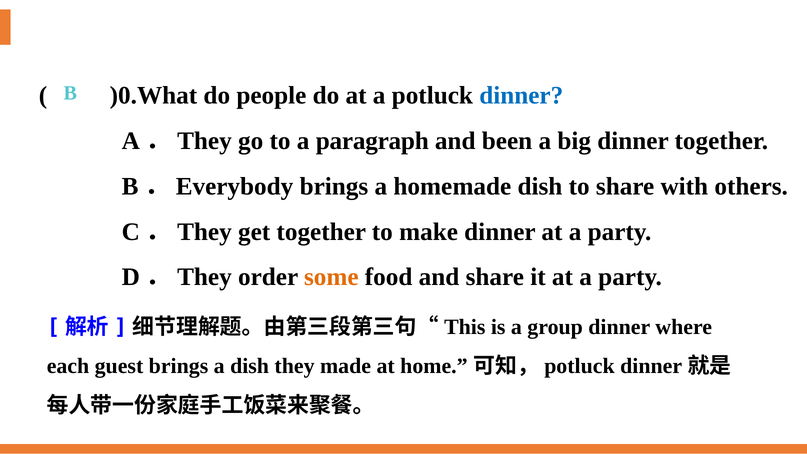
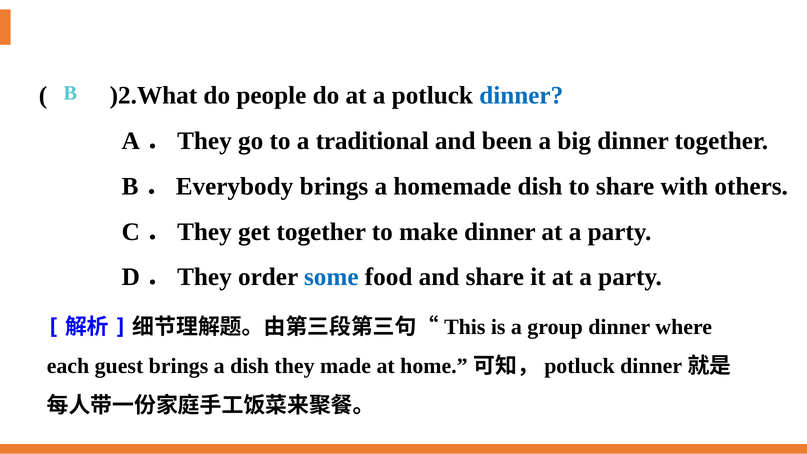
)0.What: )0.What -> )2.What
paragraph: paragraph -> traditional
some colour: orange -> blue
